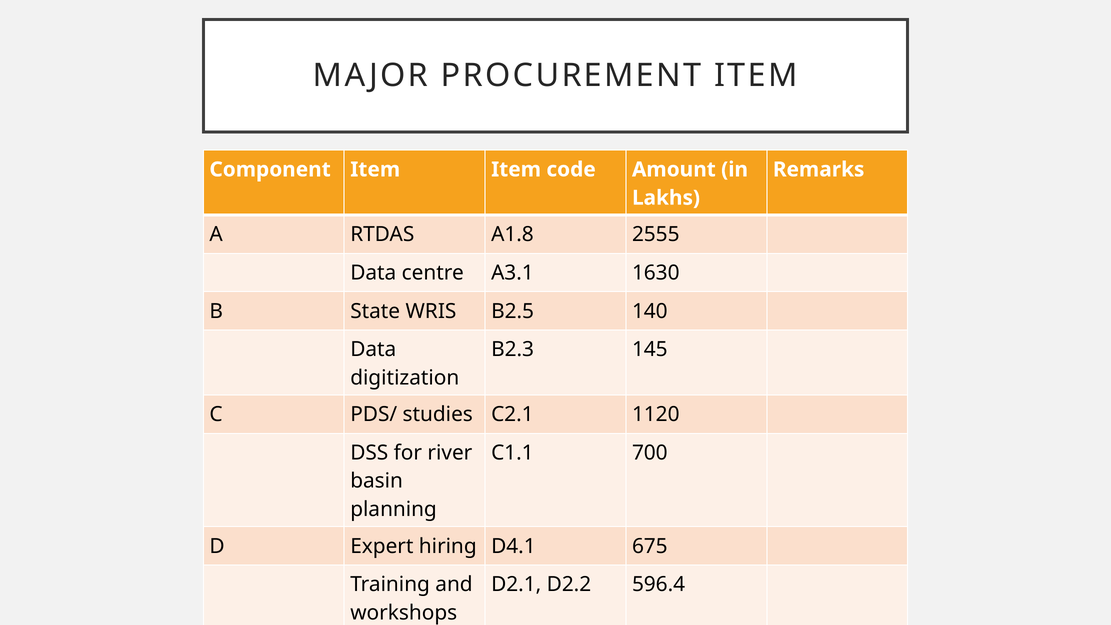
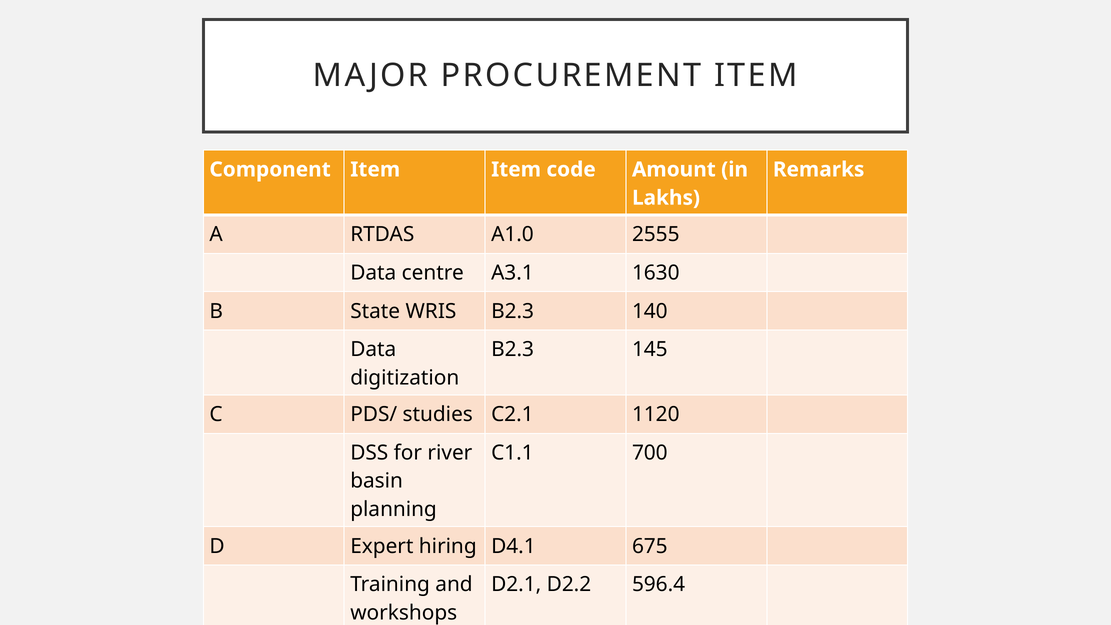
A1.8: A1.8 -> A1.0
WRIS B2.5: B2.5 -> B2.3
